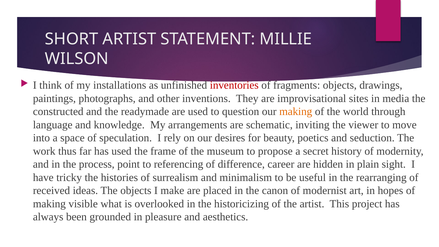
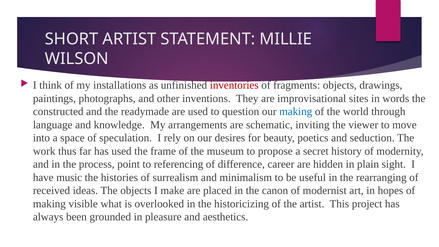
media: media -> words
making at (296, 112) colour: orange -> blue
tricky: tricky -> music
